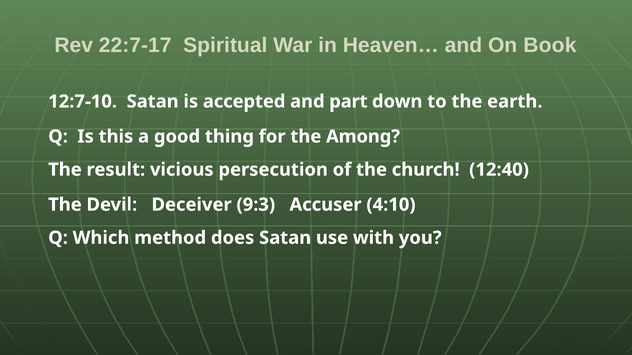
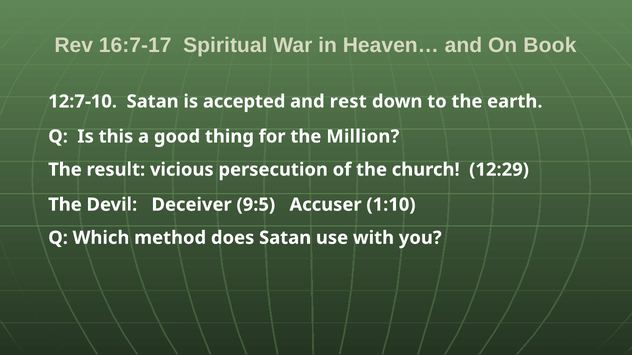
22:7-17: 22:7-17 -> 16:7-17
part: part -> rest
Among: Among -> Million
12:40: 12:40 -> 12:29
9:3: 9:3 -> 9:5
4:10: 4:10 -> 1:10
